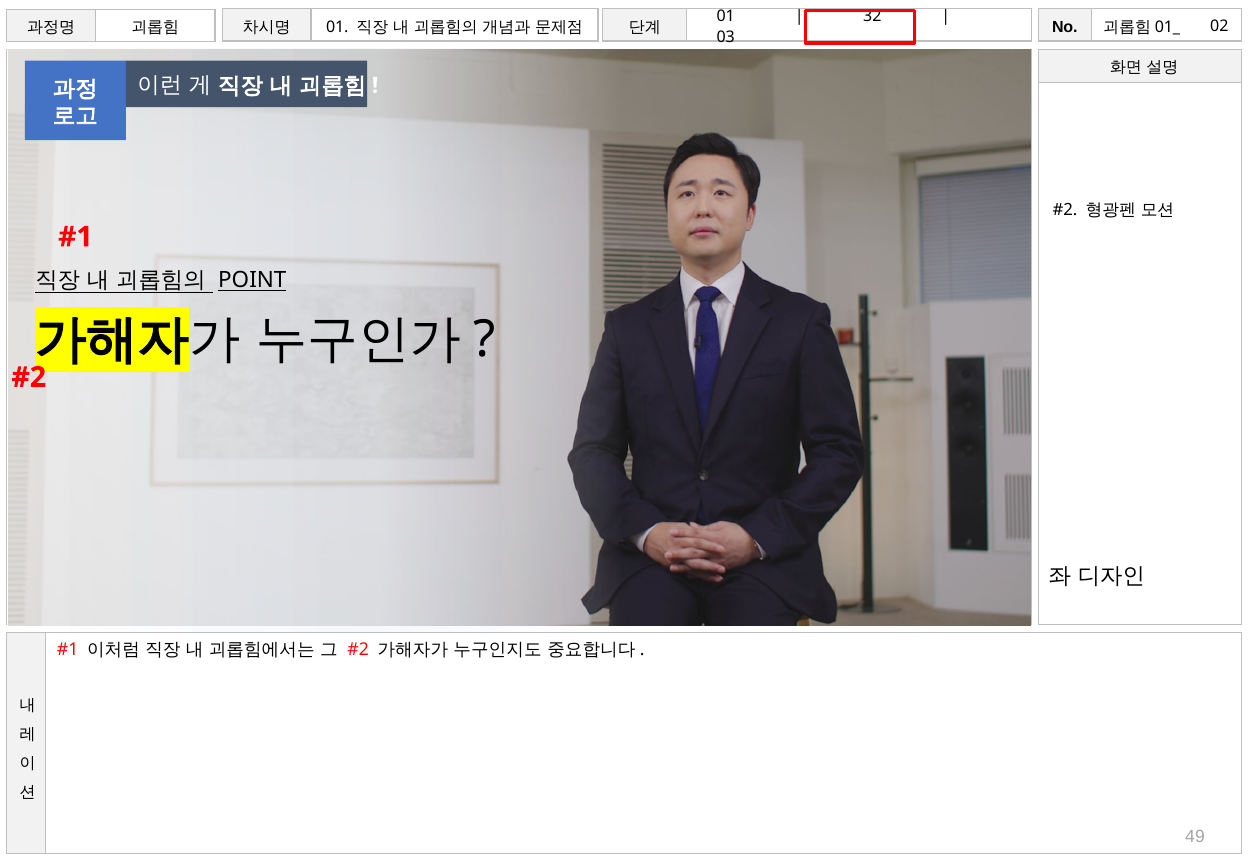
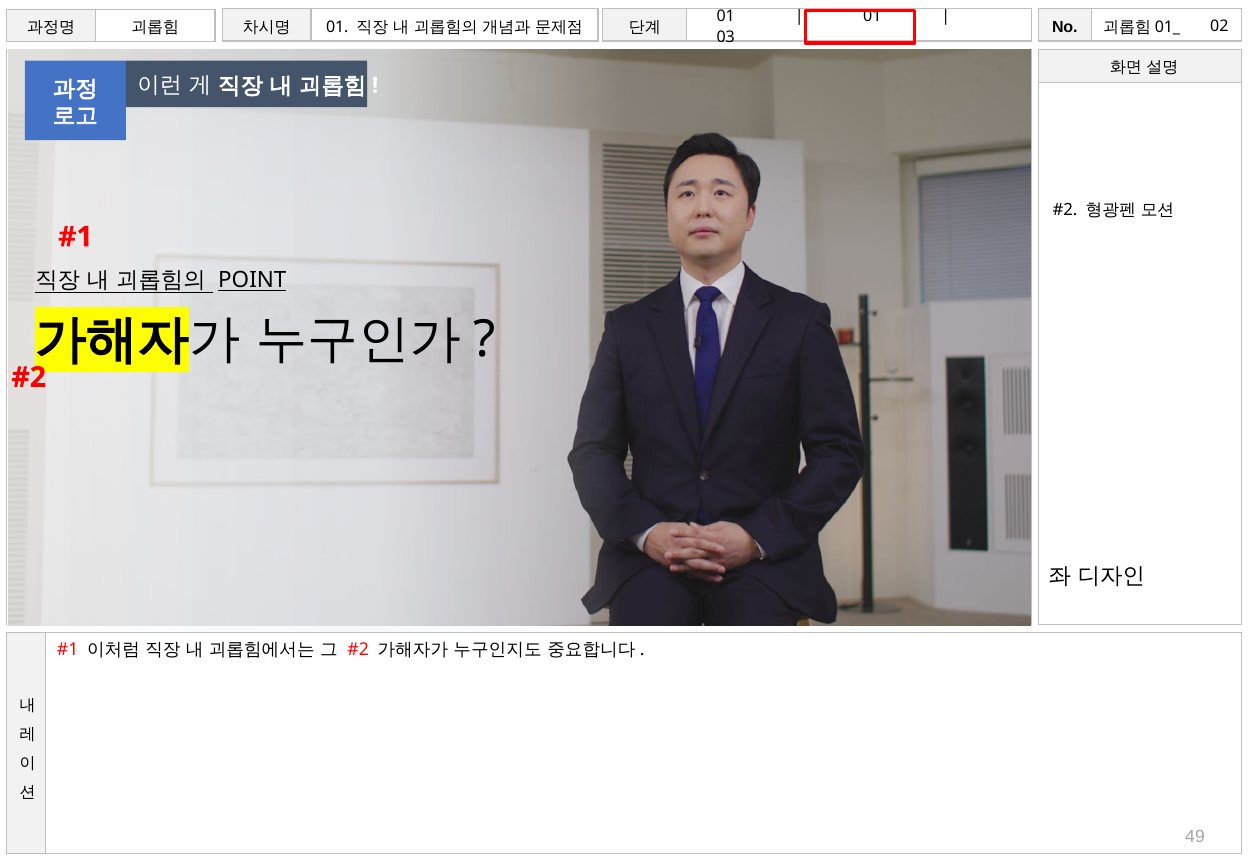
32 at (872, 16): 32 -> 01
